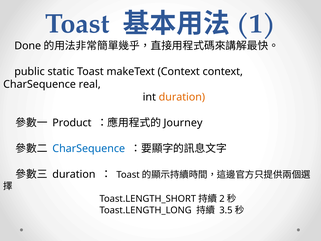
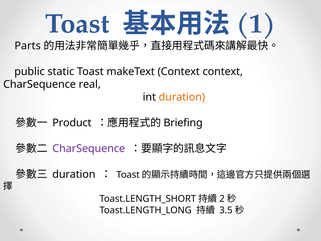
Done: Done -> Parts
Journey: Journey -> Briefing
CharSequence at (89, 148) colour: blue -> purple
